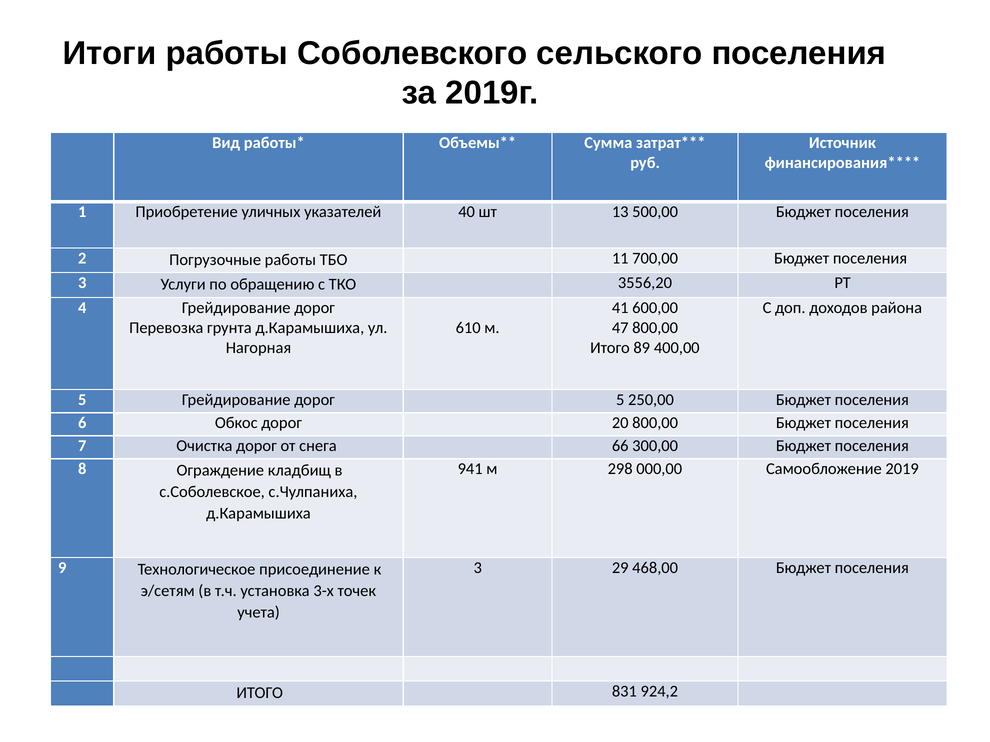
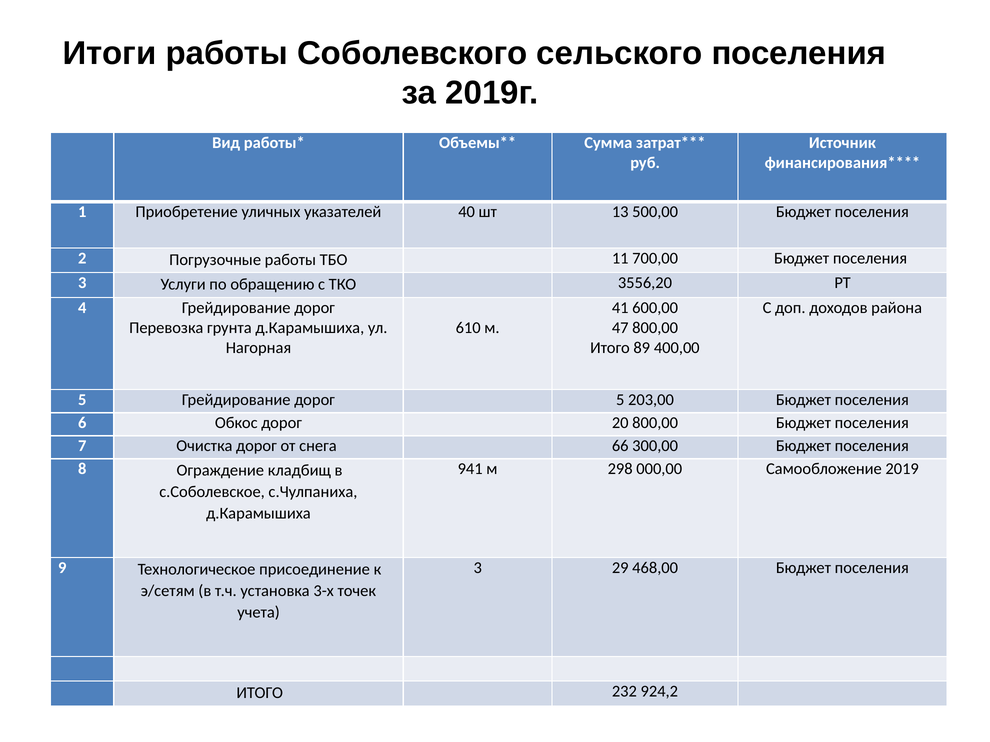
250,00: 250,00 -> 203,00
831: 831 -> 232
